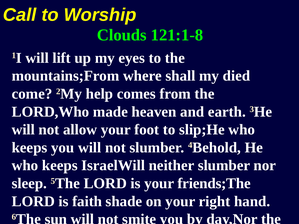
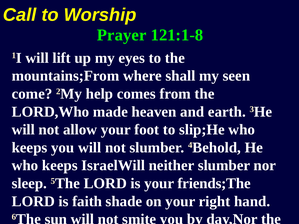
Clouds: Clouds -> Prayer
died: died -> seen
